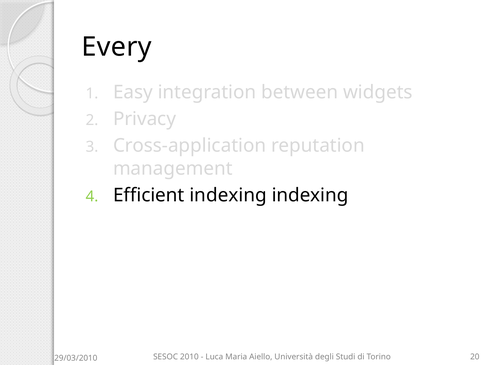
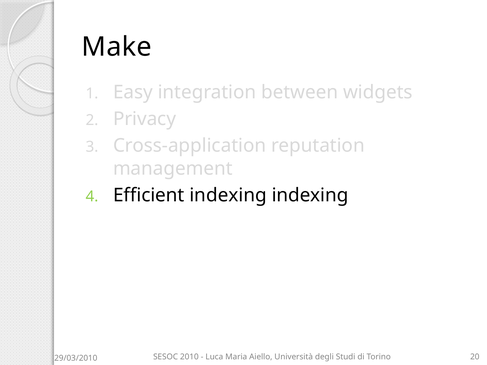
Every: Every -> Make
